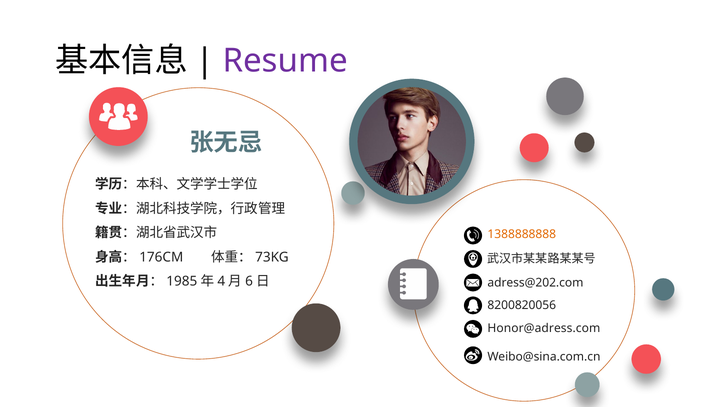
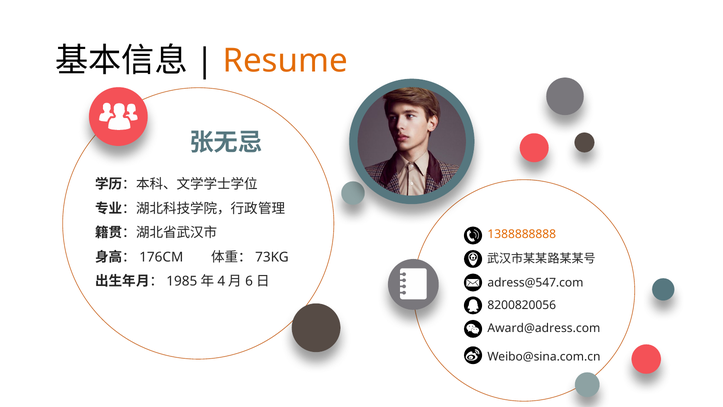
Resume colour: purple -> orange
adress@202.com: adress@202.com -> adress@547.com
Honor@adress.com: Honor@adress.com -> Award@adress.com
